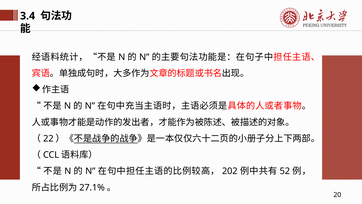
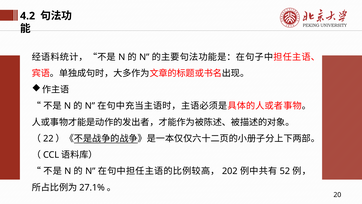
3.4: 3.4 -> 4.2
